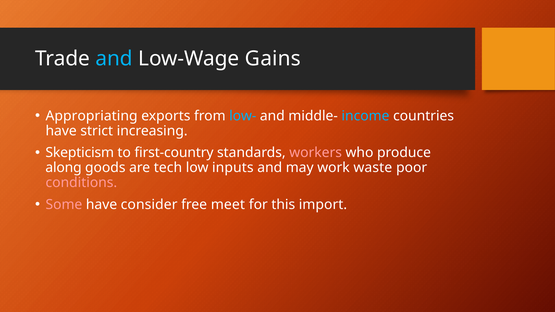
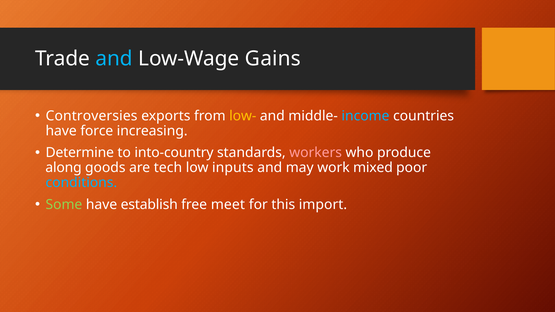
Appropriating: Appropriating -> Controversies
low- colour: light blue -> yellow
strict: strict -> force
Skepticism: Skepticism -> Determine
first-country: first-country -> into-country
waste: waste -> mixed
conditions colour: pink -> light blue
Some colour: pink -> light green
consider: consider -> establish
